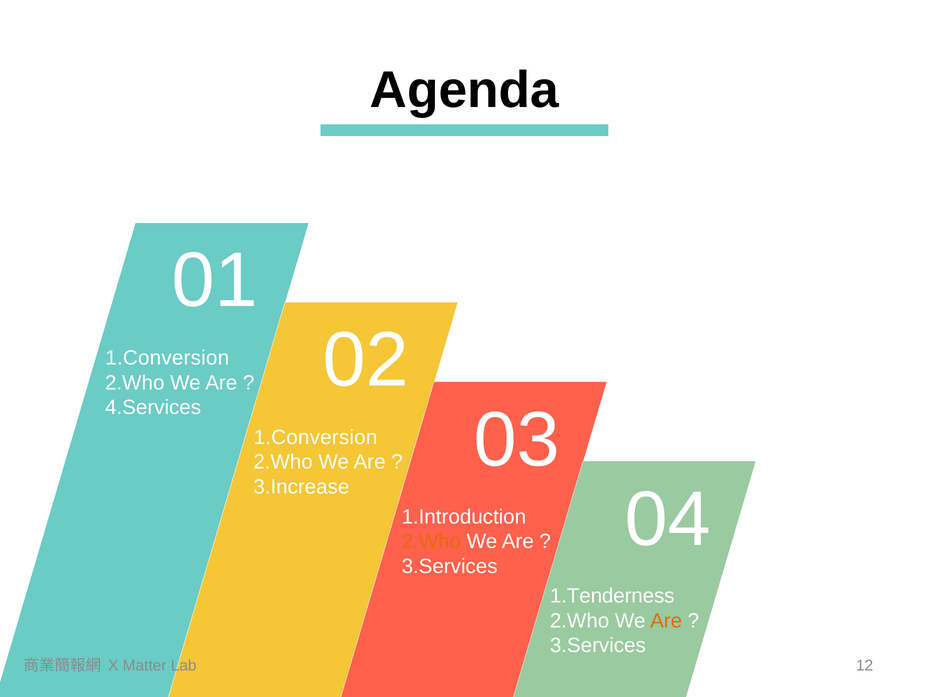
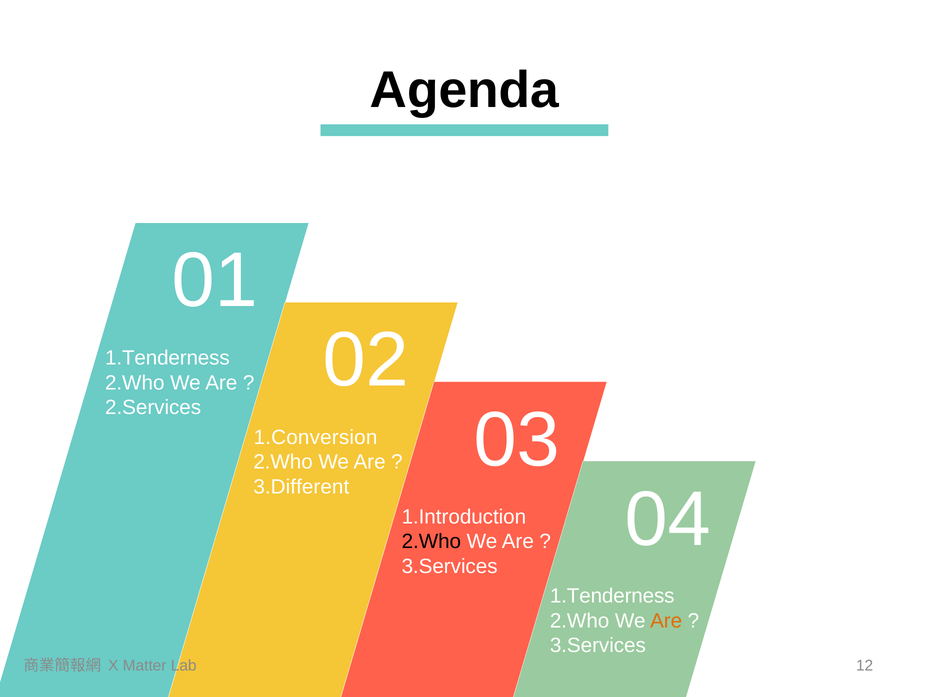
1.Conversion at (167, 358): 1.Conversion -> 1.Tenderness
4.Services: 4.Services -> 2.Services
3.Increase: 3.Increase -> 3.Different
2.Who at (431, 541) colour: orange -> black
